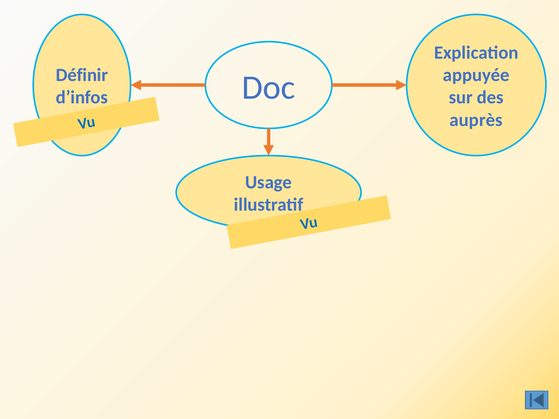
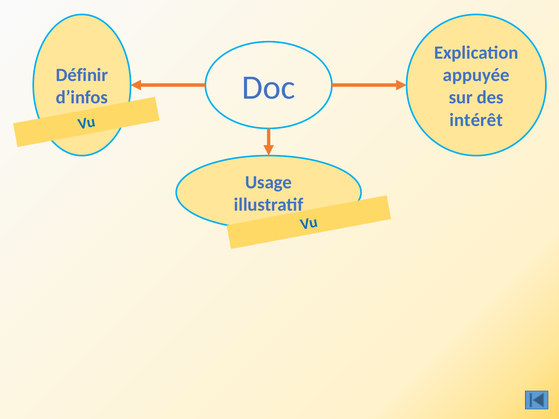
auprès: auprès -> intérêt
